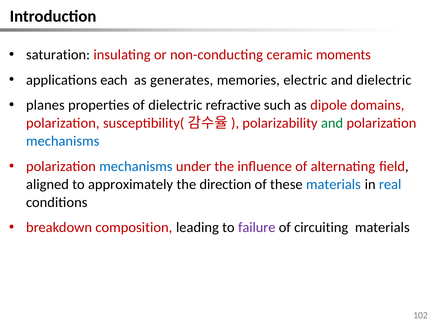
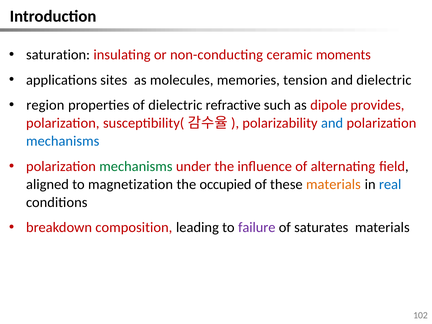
each: each -> sites
generates: generates -> molecules
electric: electric -> tension
planes: planes -> region
domains: domains -> provides
and at (332, 123) colour: green -> blue
mechanisms at (136, 166) colour: blue -> green
approximately: approximately -> magnetization
direction: direction -> occupied
materials at (333, 184) colour: blue -> orange
circuiting: circuiting -> saturates
